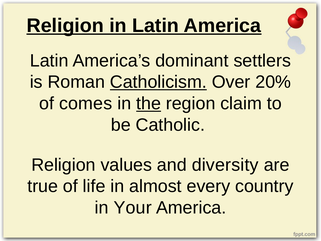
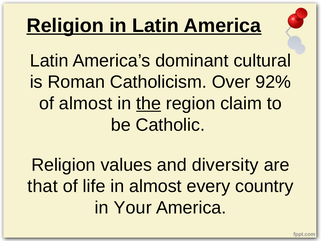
settlers: settlers -> cultural
Catholicism underline: present -> none
20%: 20% -> 92%
of comes: comes -> almost
true: true -> that
